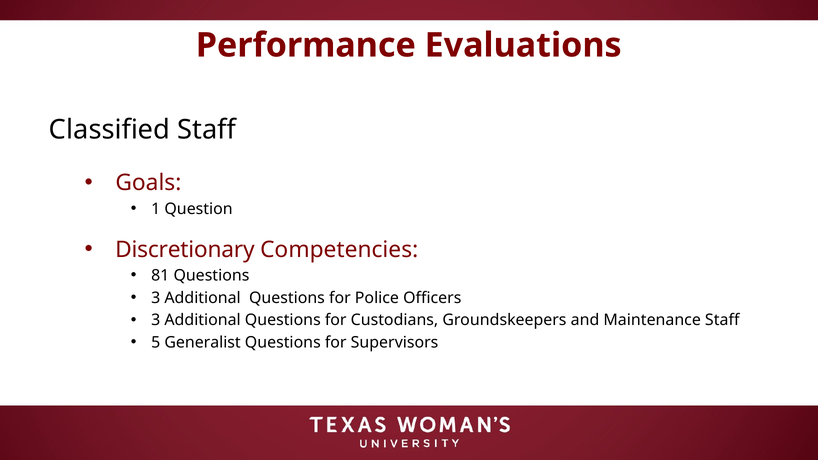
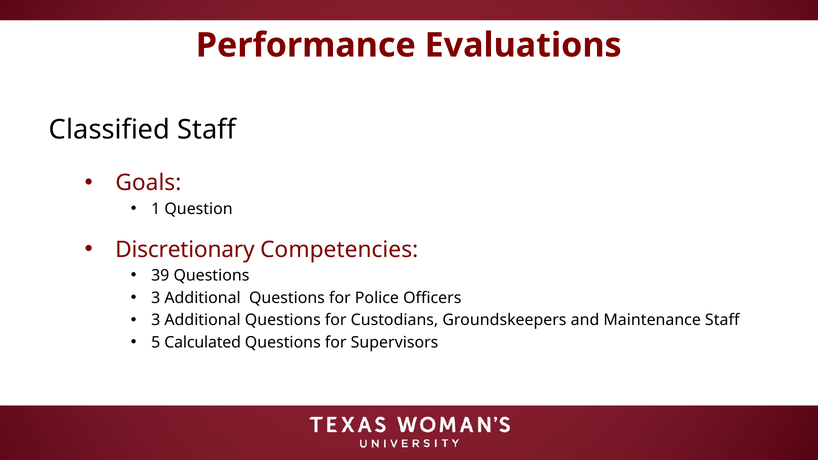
81: 81 -> 39
Generalist: Generalist -> Calculated
